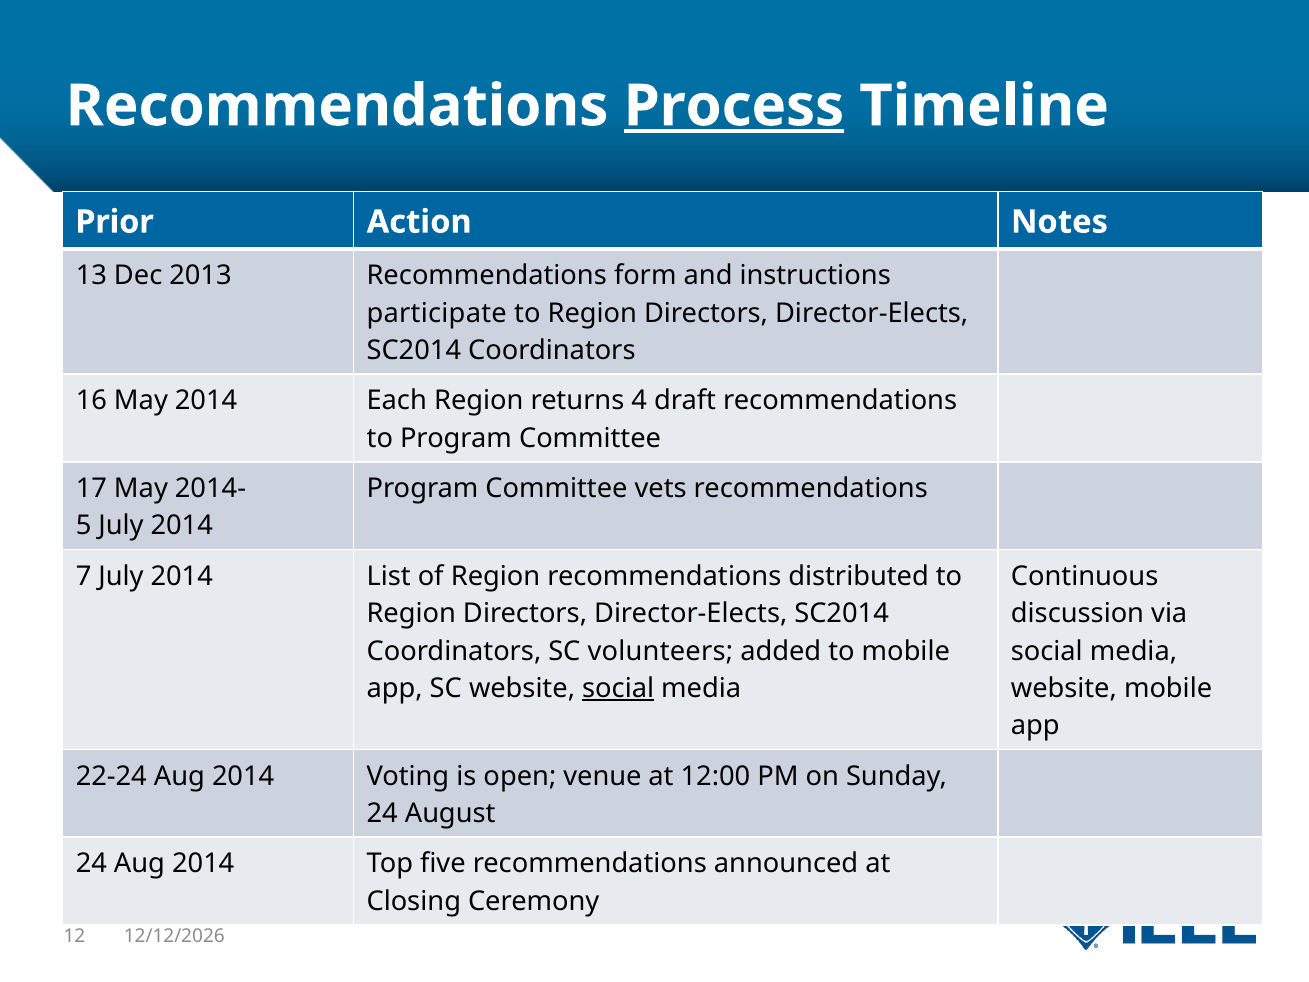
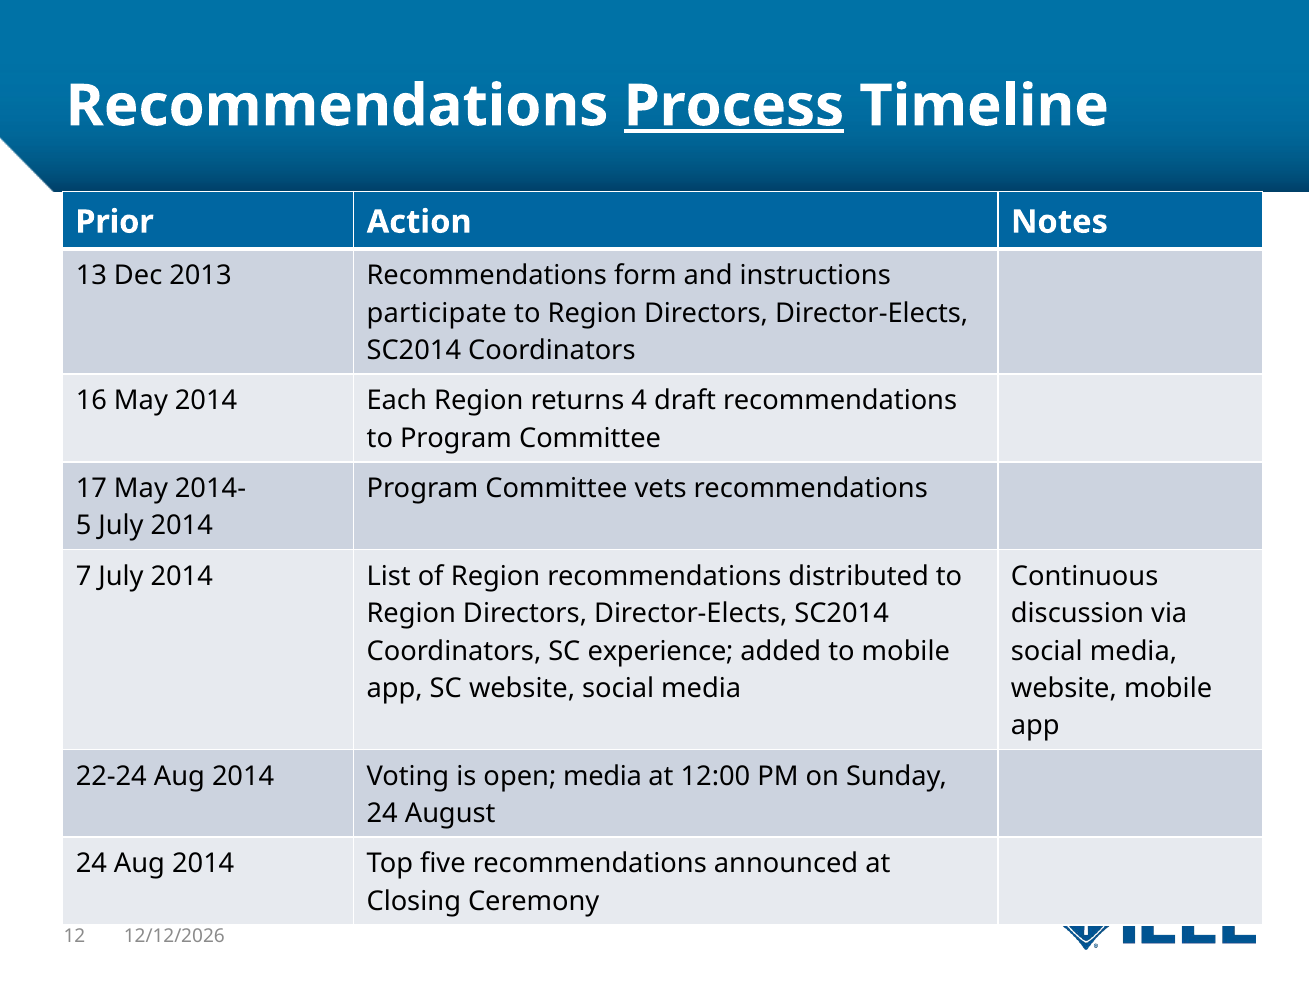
volunteers: volunteers -> experience
social at (618, 688) underline: present -> none
open venue: venue -> media
